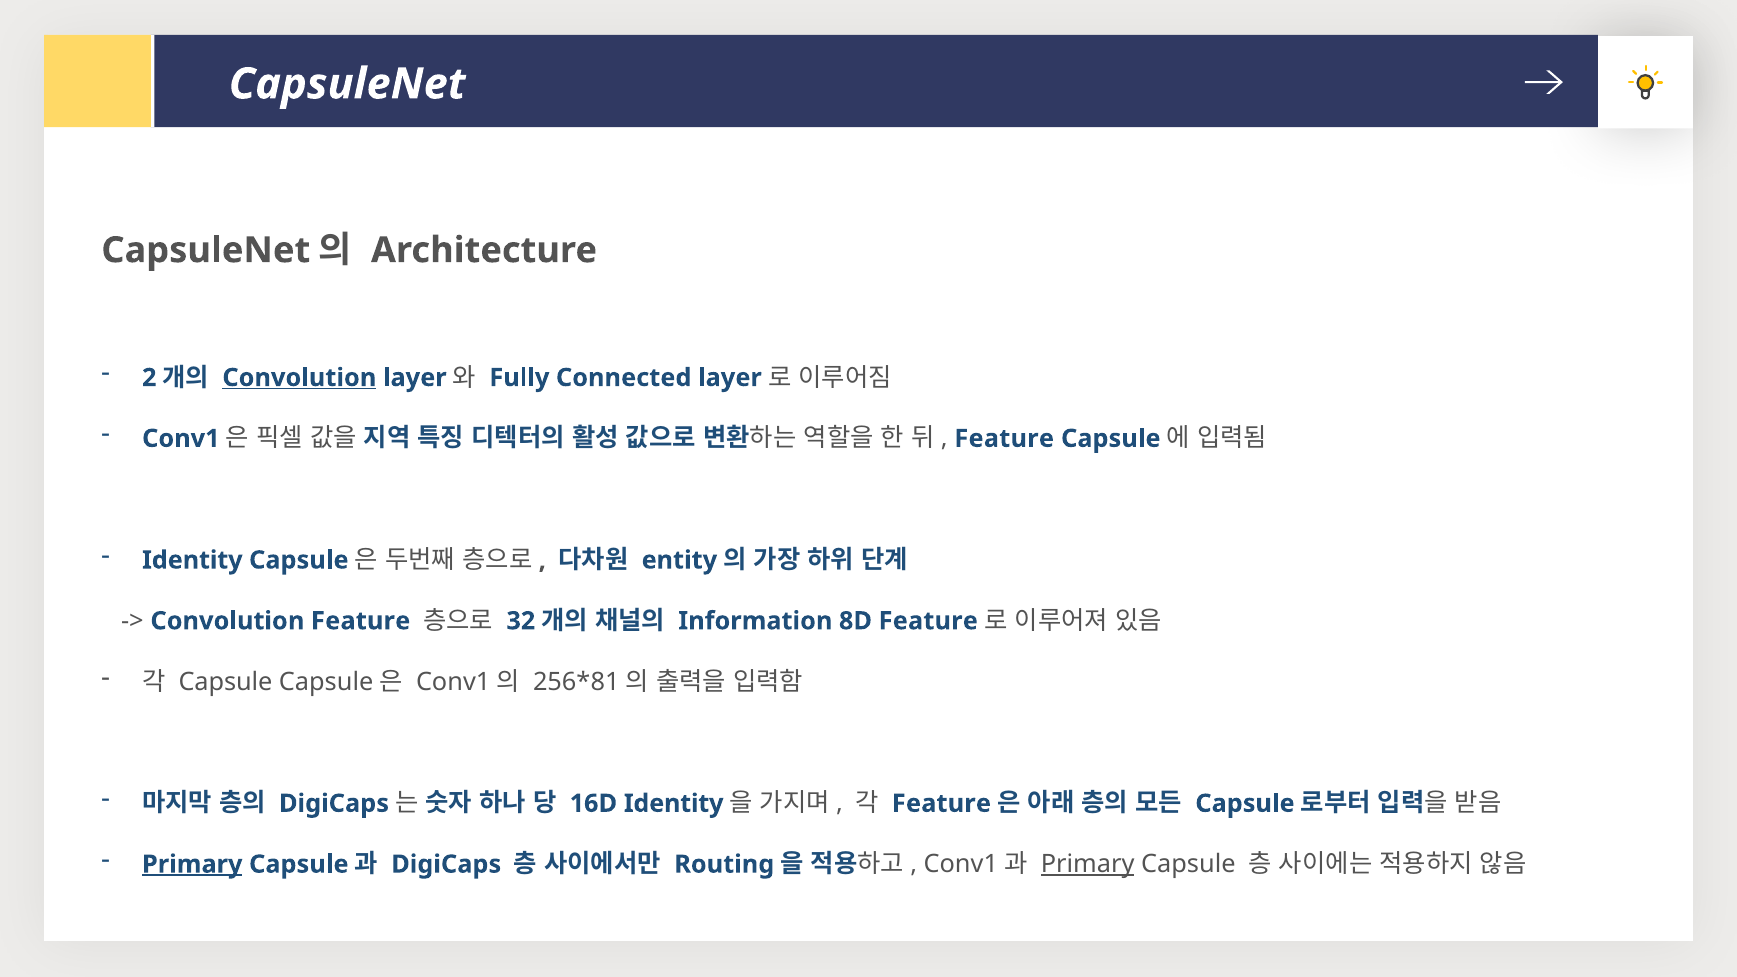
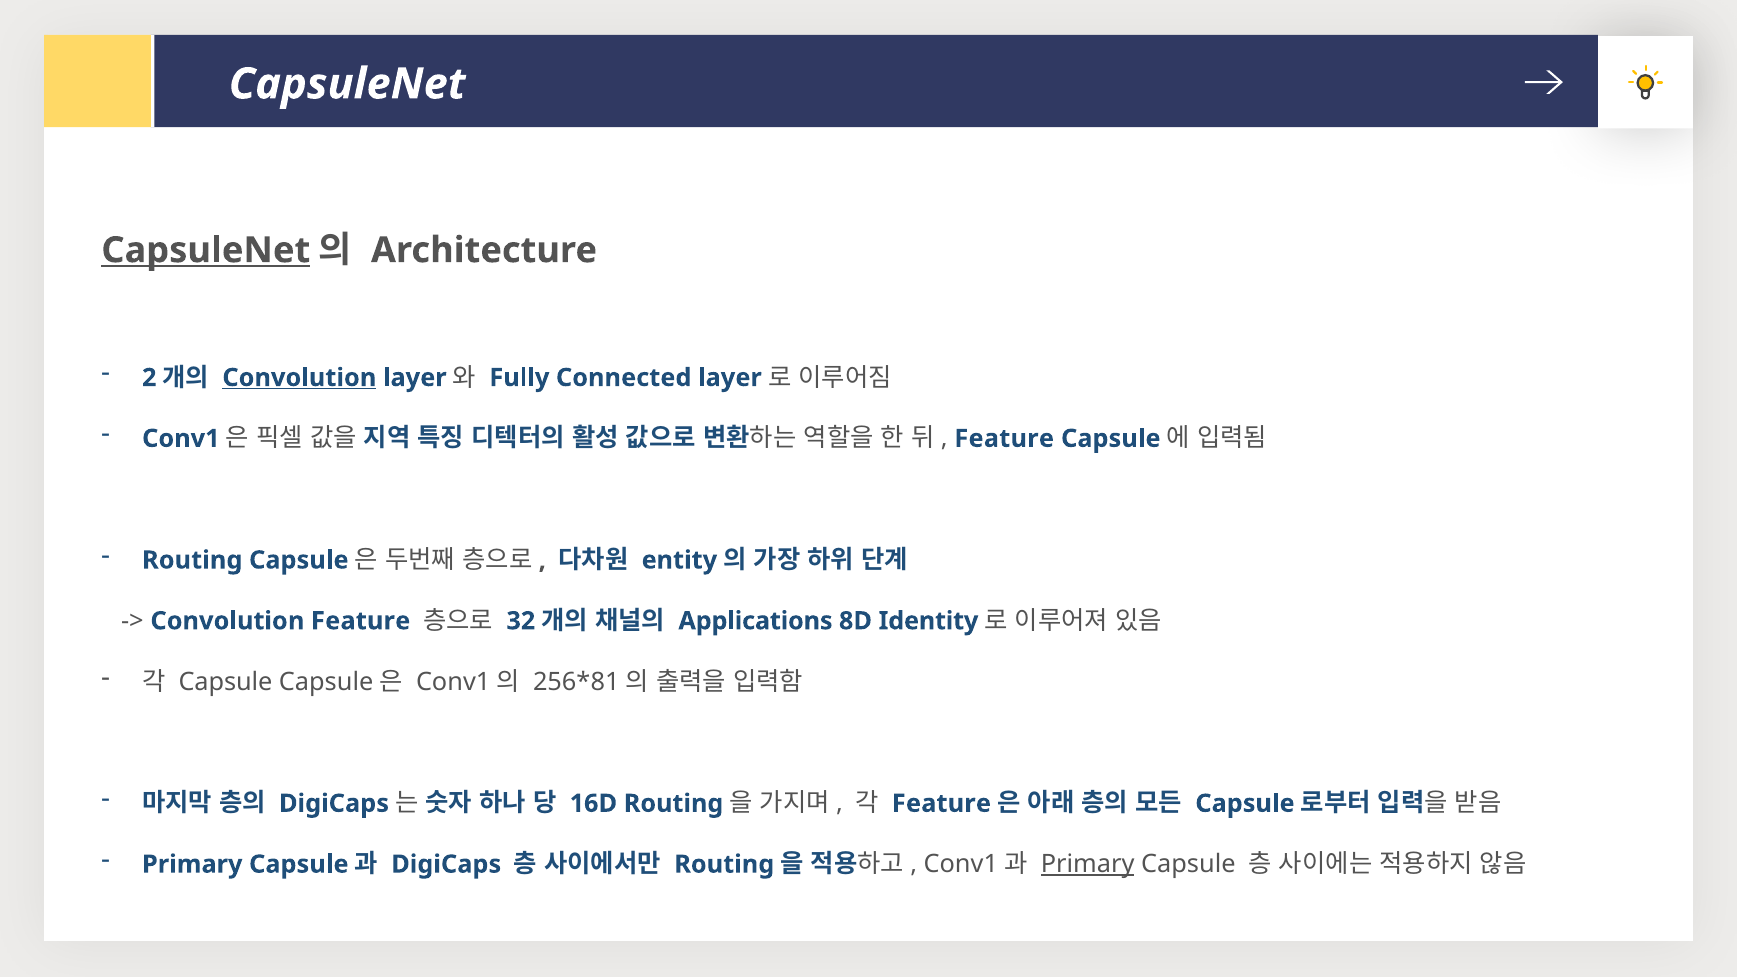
CapsuleNet at (206, 250) underline: none -> present
Identity at (192, 560): Identity -> Routing
Information: Information -> Applications
8D Feature: Feature -> Identity
16D Identity: Identity -> Routing
Primary at (192, 864) underline: present -> none
